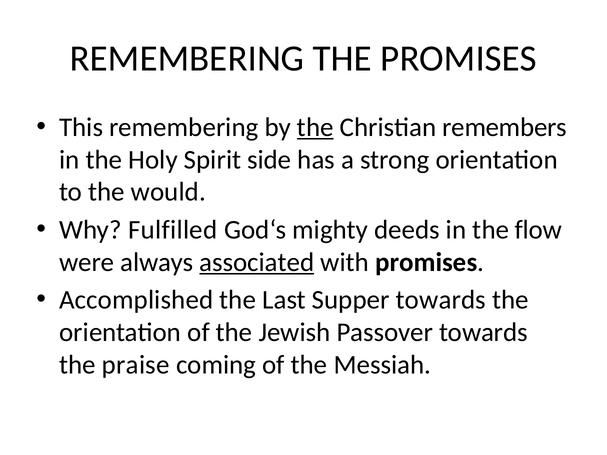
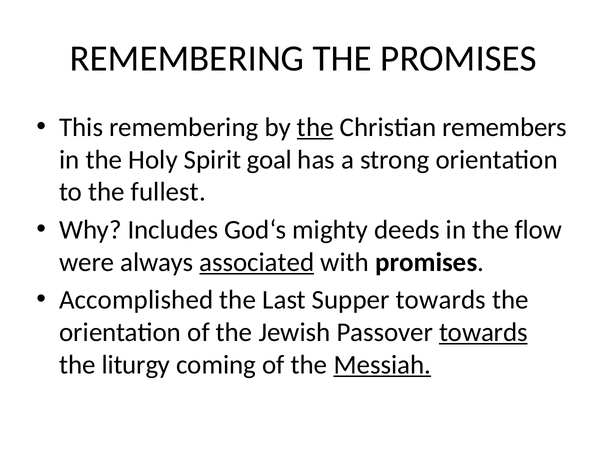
side: side -> goal
would: would -> fullest
Fulfilled: Fulfilled -> Includes
towards at (483, 332) underline: none -> present
praise: praise -> liturgy
Messiah underline: none -> present
